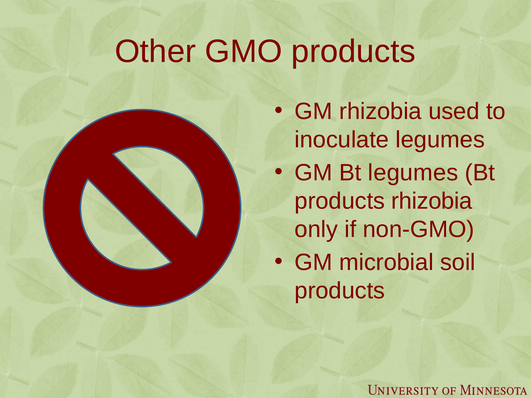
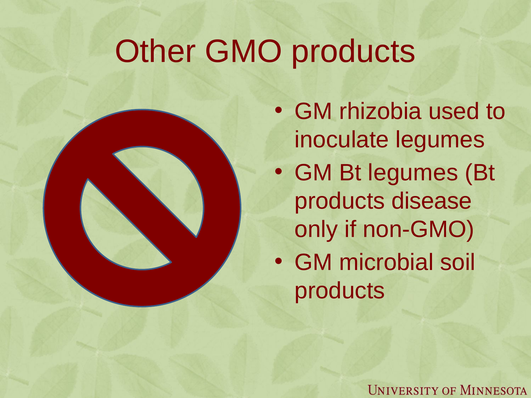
products rhizobia: rhizobia -> disease
